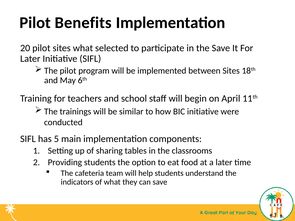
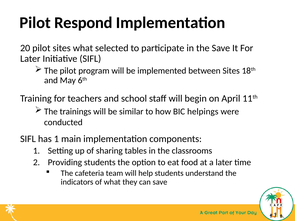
Benefits: Benefits -> Respond
BIC initiative: initiative -> helpings
has 5: 5 -> 1
